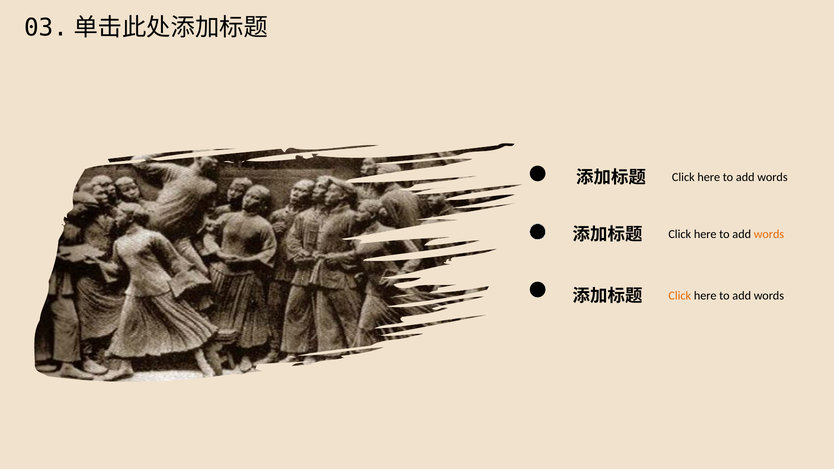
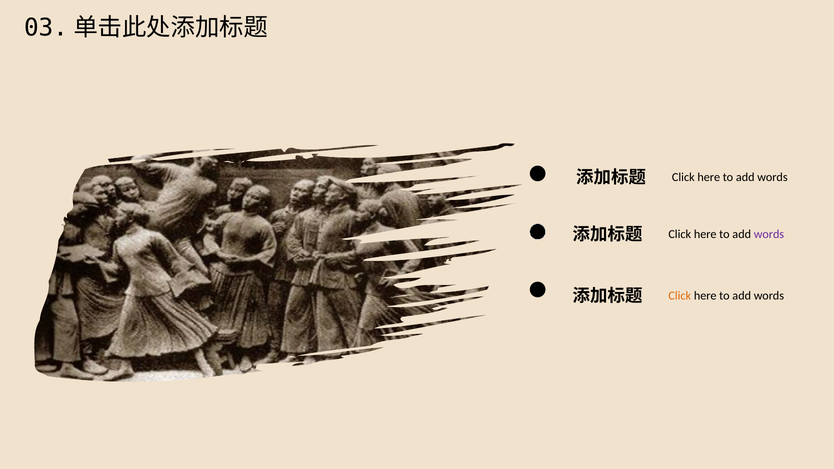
words at (769, 234) colour: orange -> purple
